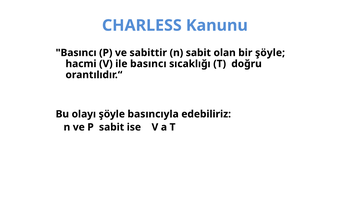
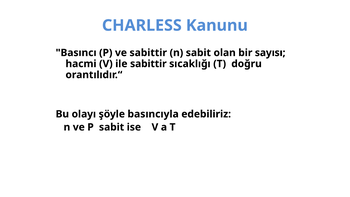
bir şöyle: şöyle -> sayısı
ile basıncı: basıncı -> sabittir
